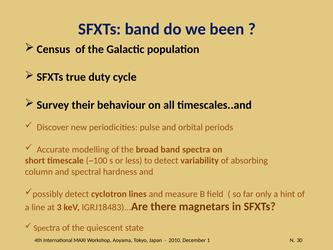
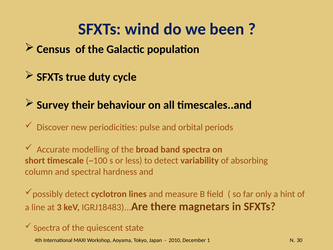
SFXTs band: band -> wind
